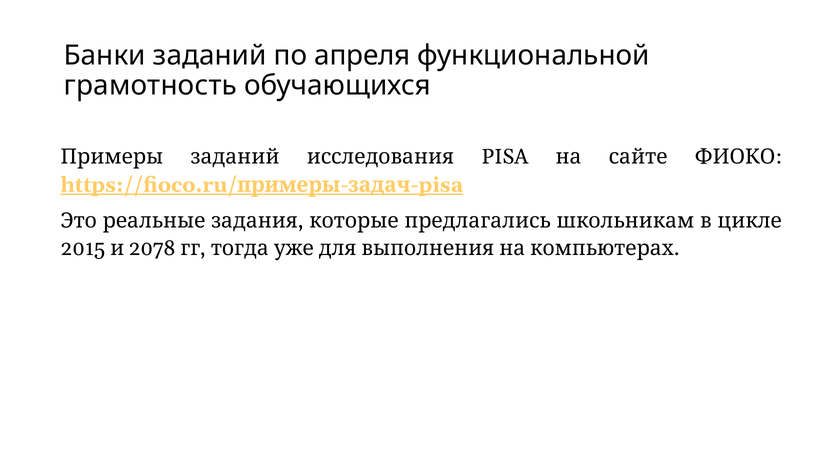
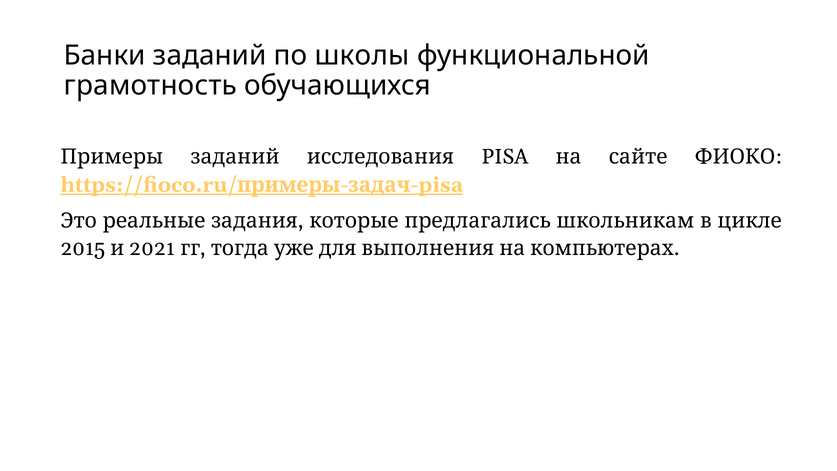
апреля: апреля -> школы
2078: 2078 -> 2021
